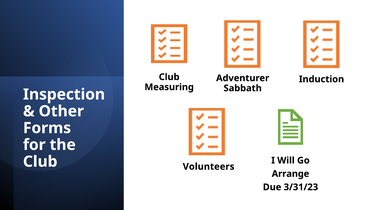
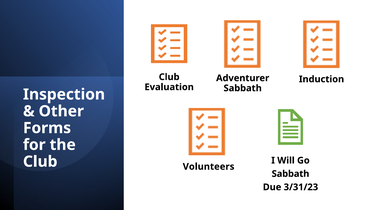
Measuring: Measuring -> Evaluation
Arrange at (290, 174): Arrange -> Sabbath
